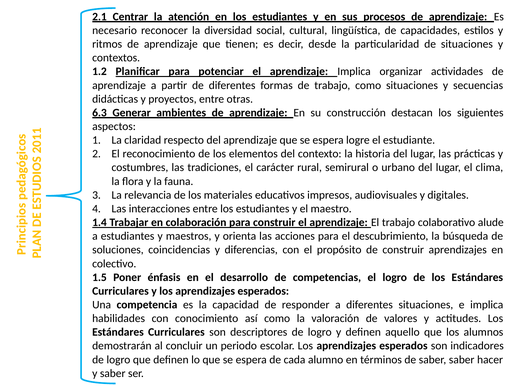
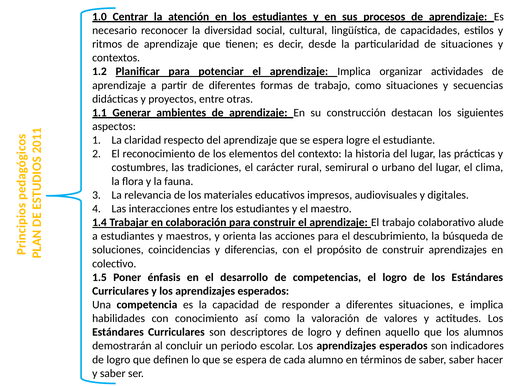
2.1: 2.1 -> 1.0
6.3: 6.3 -> 1.1
